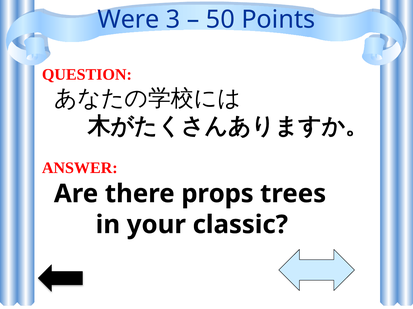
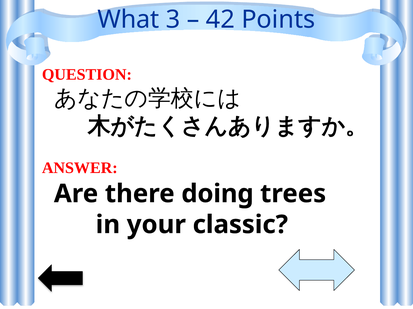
Were: Were -> What
50: 50 -> 42
props: props -> doing
